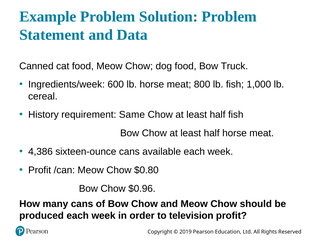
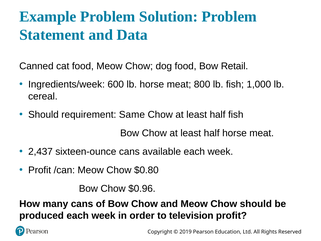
Truck: Truck -> Retail
History at (43, 115): History -> Should
4,386: 4,386 -> 2,437
